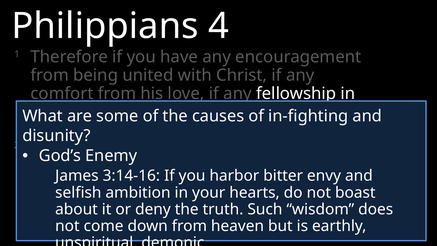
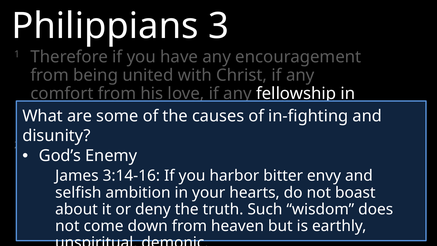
4: 4 -> 3
